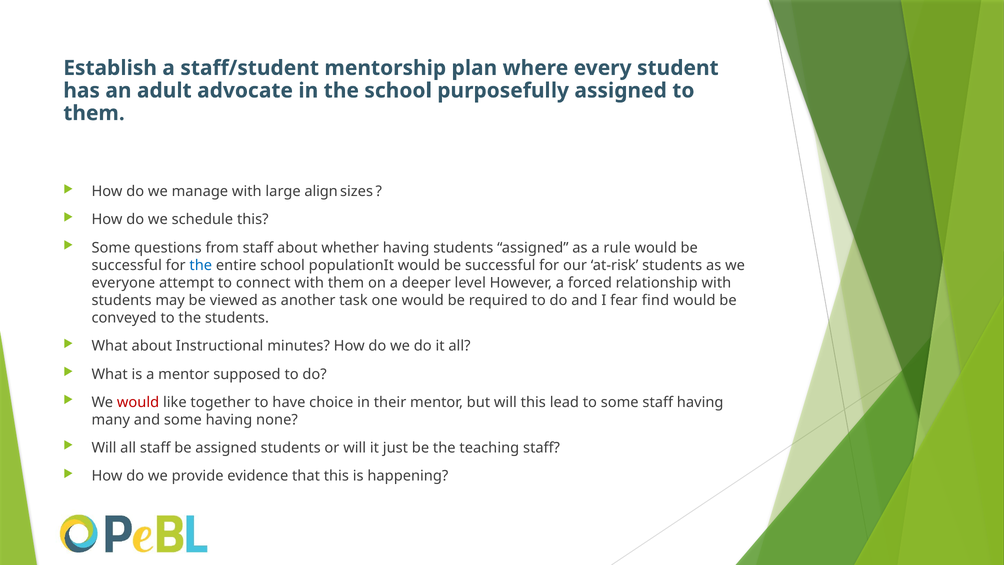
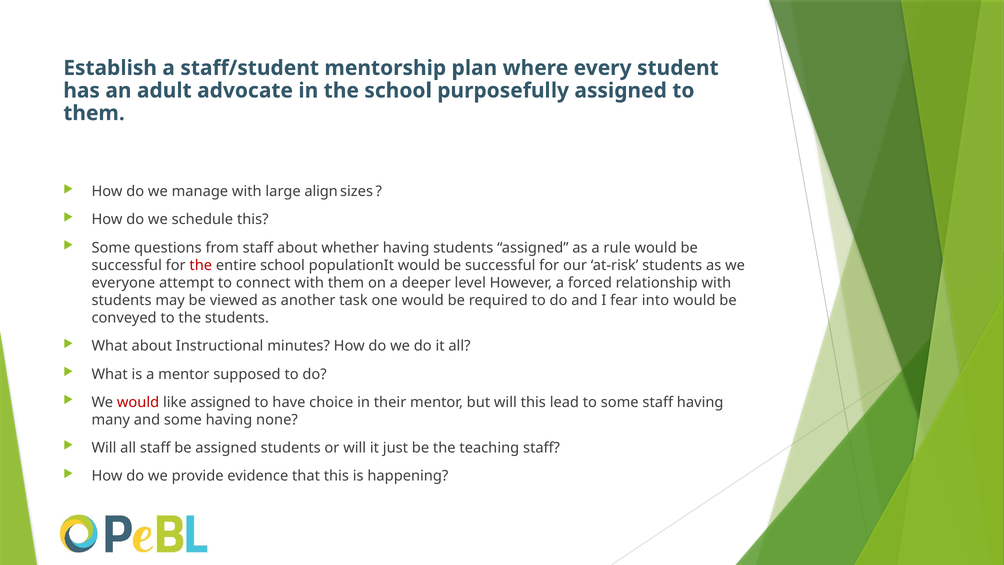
the at (201, 265) colour: blue -> red
find: find -> into
like together: together -> assigned
